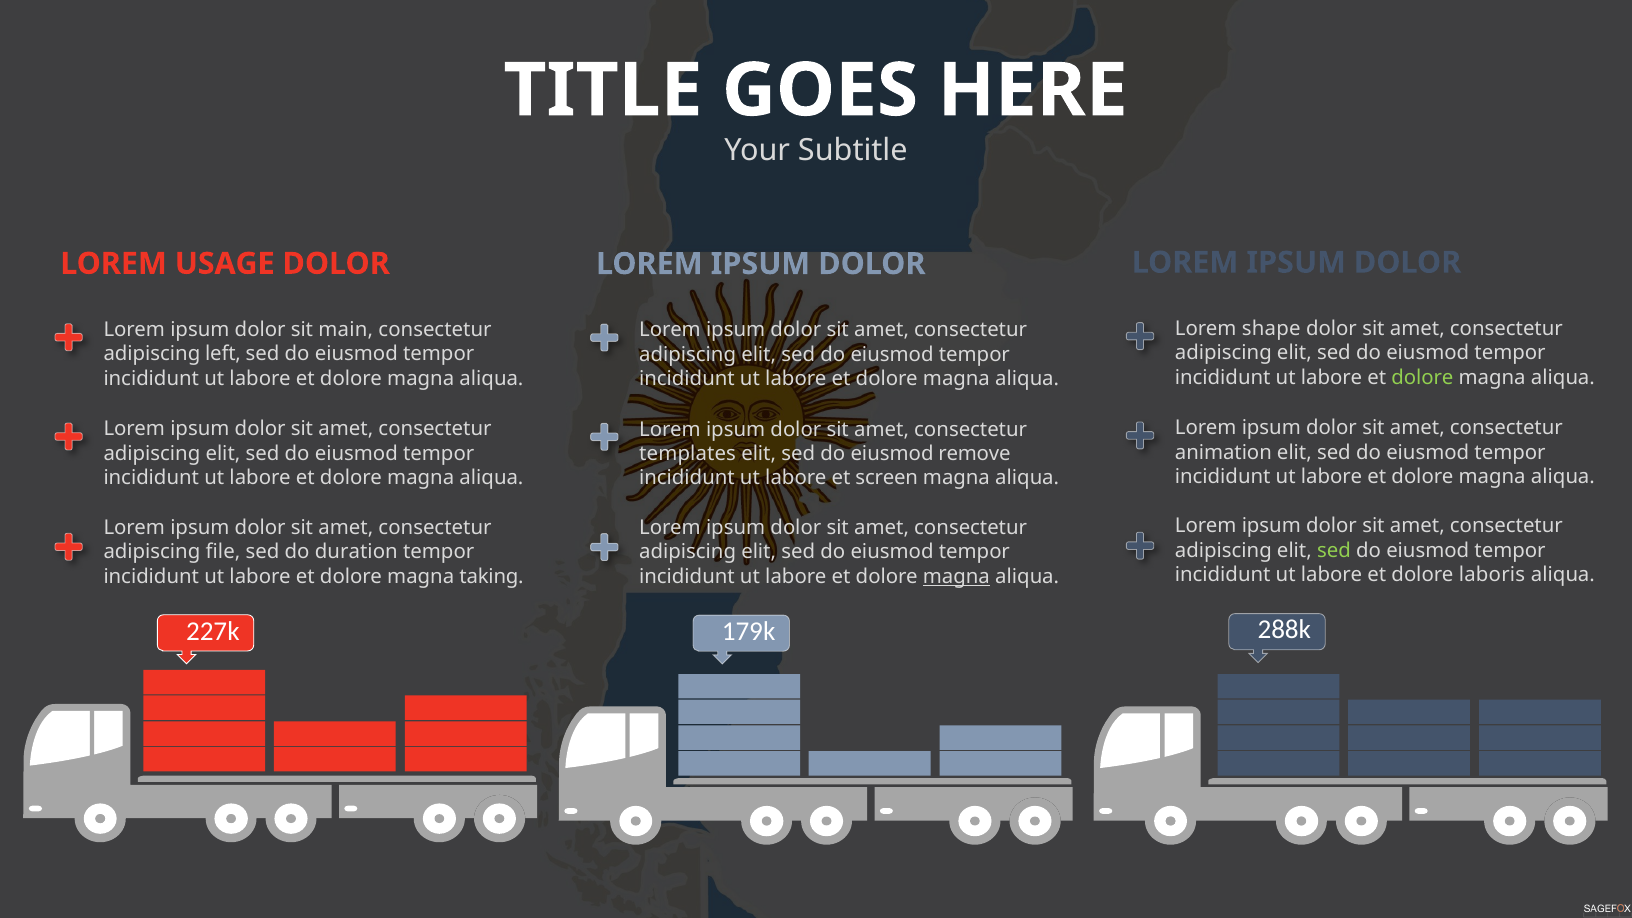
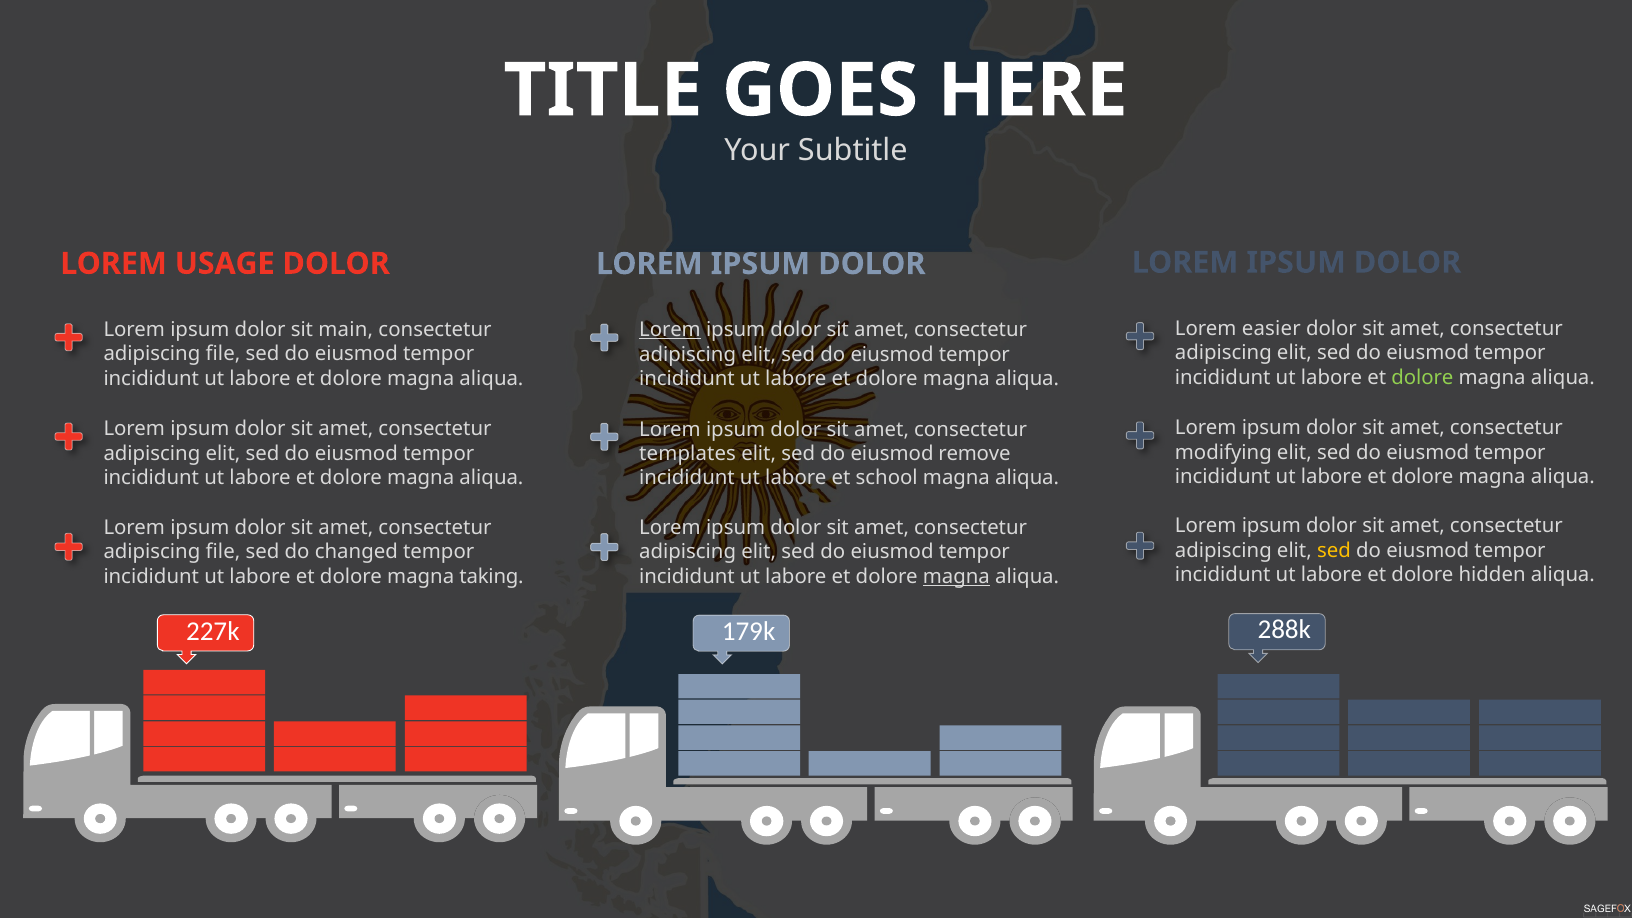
shape: shape -> easier
Lorem at (670, 330) underline: none -> present
left at (223, 354): left -> file
animation: animation -> modifying
screen: screen -> school
sed at (1334, 551) colour: light green -> yellow
duration: duration -> changed
laboris: laboris -> hidden
